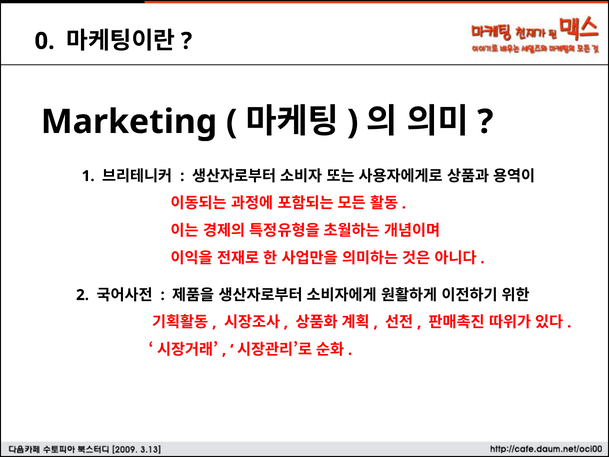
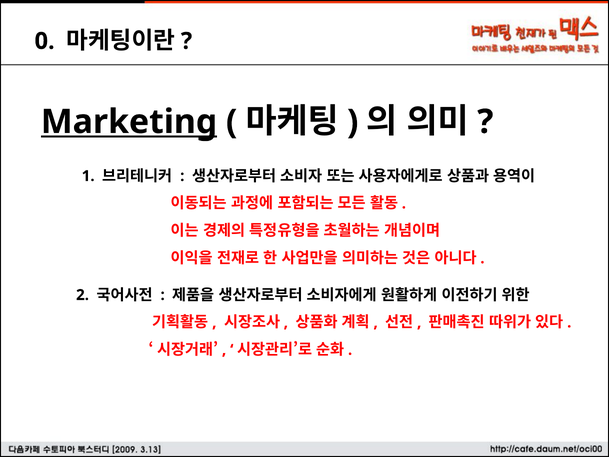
Marketing underline: none -> present
